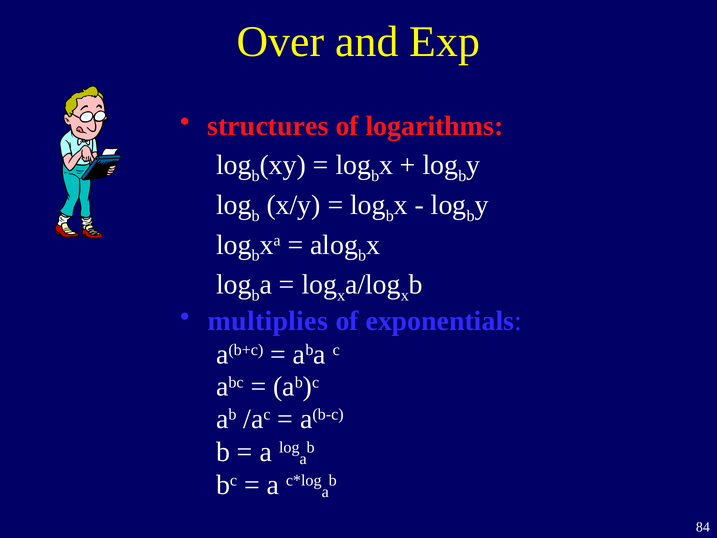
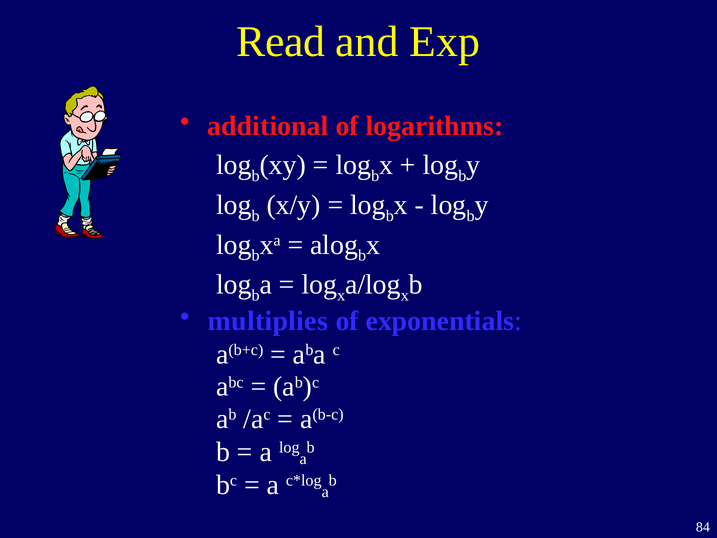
Over: Over -> Read
structures: structures -> additional
